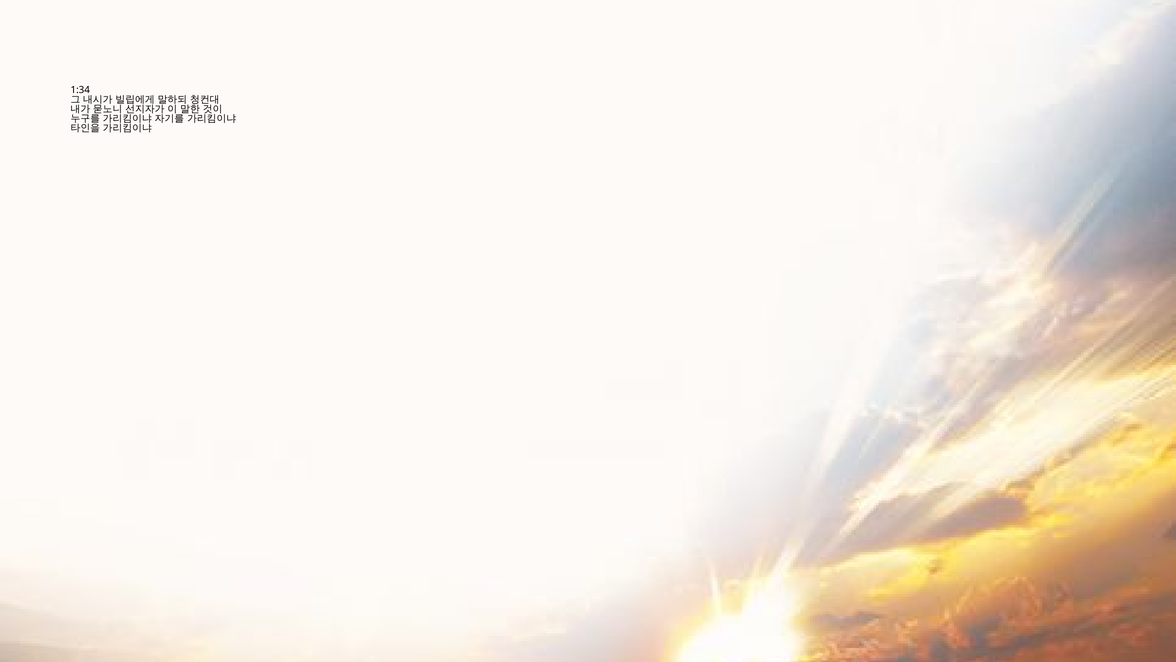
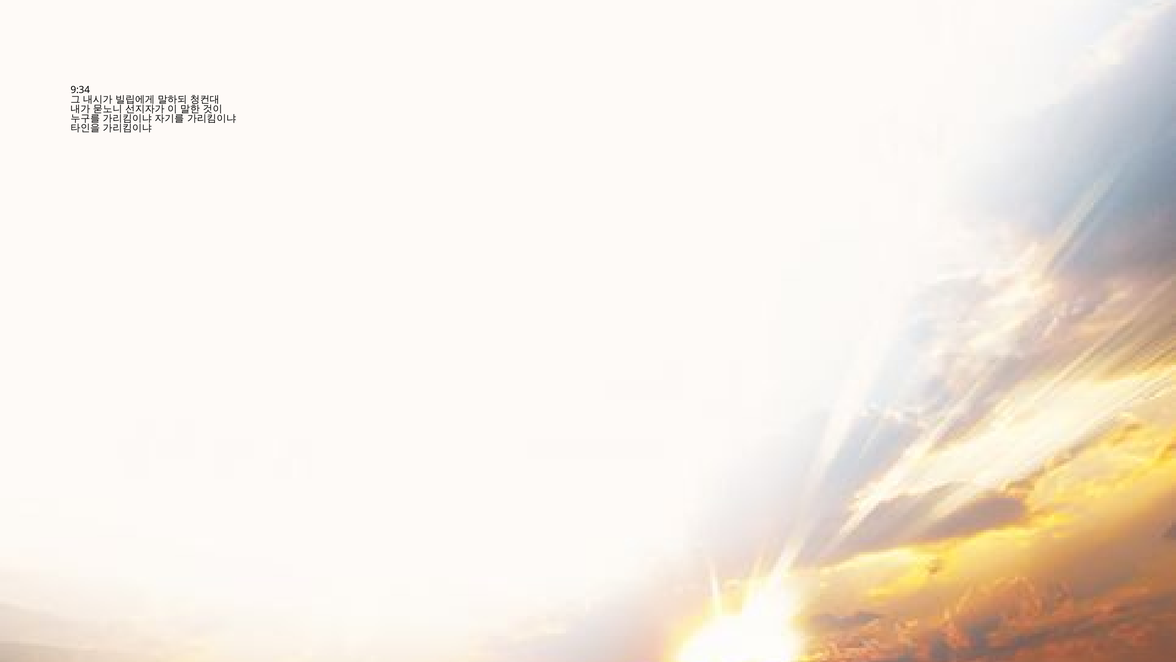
1:34: 1:34 -> 9:34
